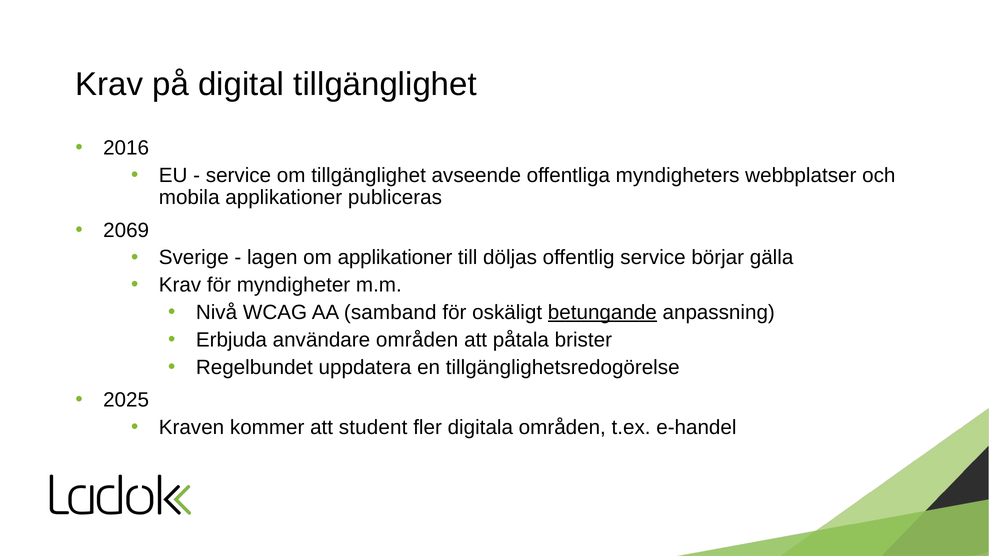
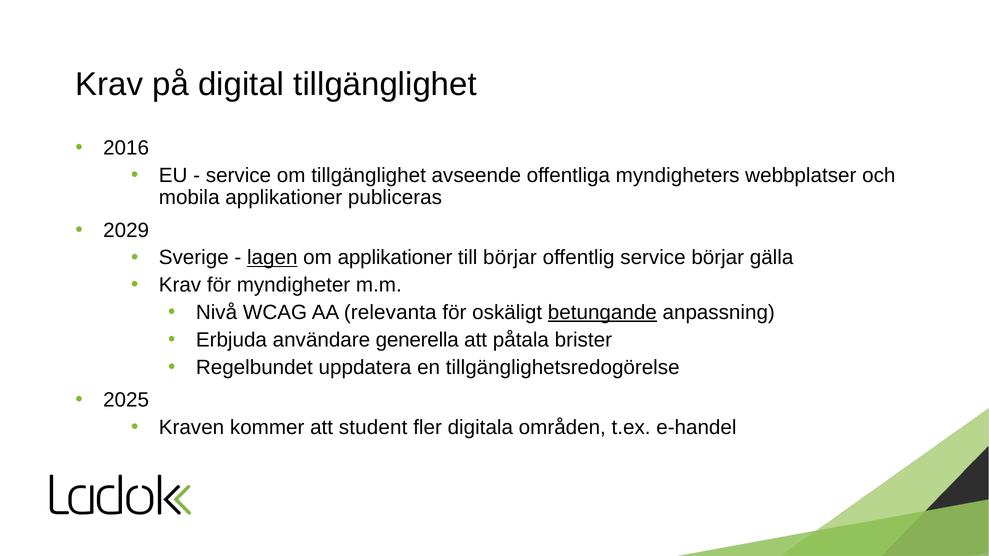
2069: 2069 -> 2029
lagen underline: none -> present
till döljas: döljas -> börjar
samband: samband -> relevanta
användare områden: områden -> generella
